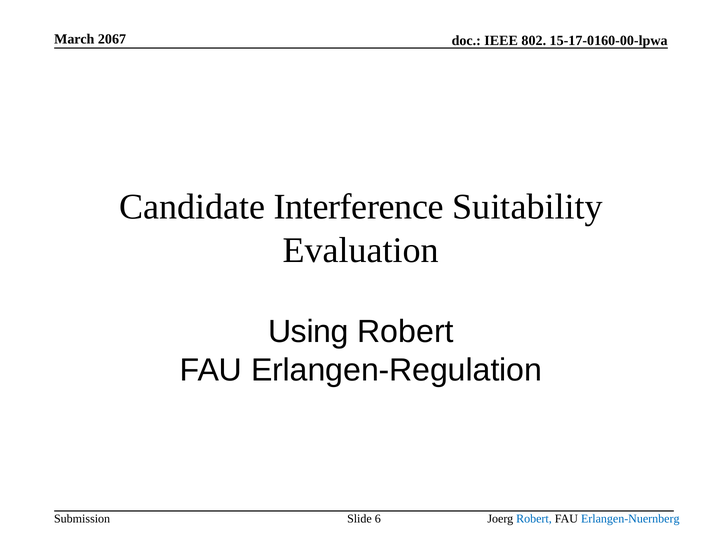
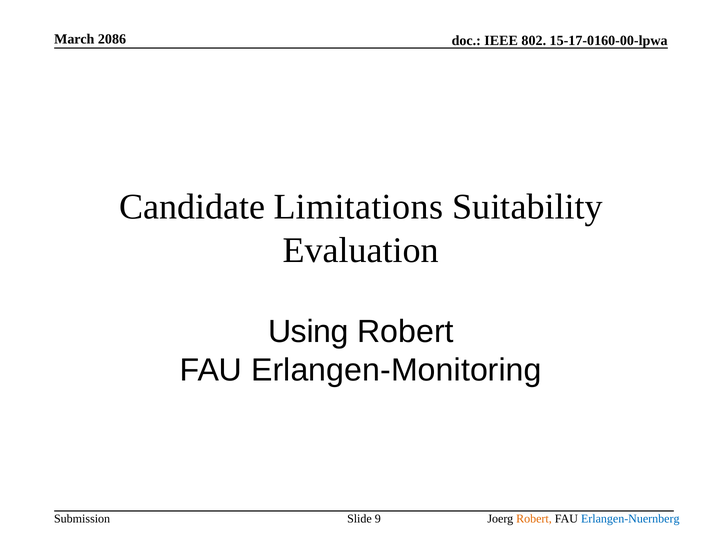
2067: 2067 -> 2086
Interference: Interference -> Limitations
Erlangen-Regulation: Erlangen-Regulation -> Erlangen-Monitoring
6: 6 -> 9
Robert at (534, 519) colour: blue -> orange
